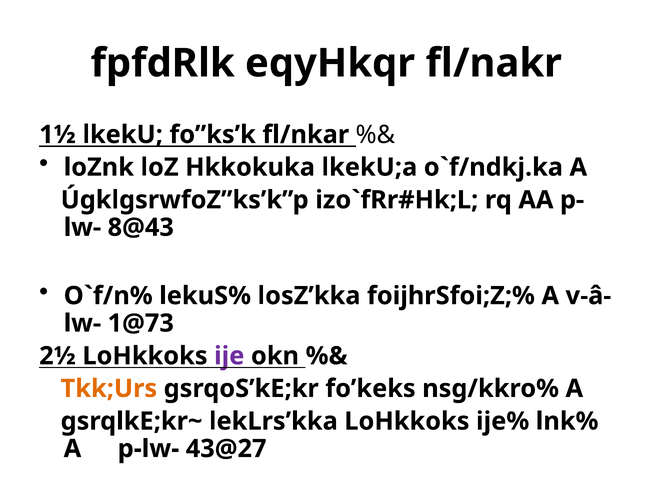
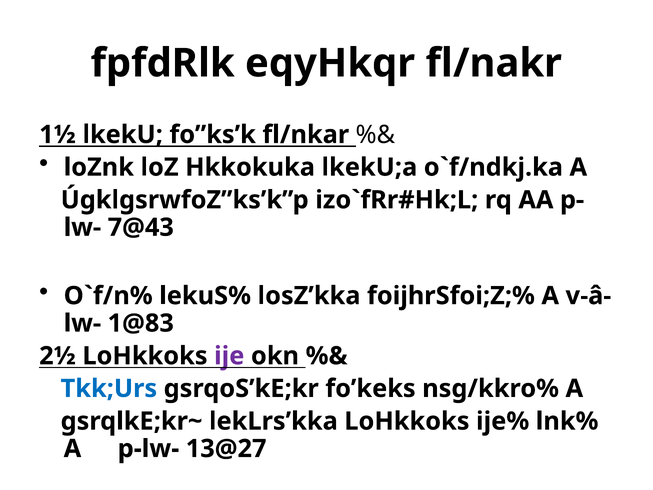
8@43: 8@43 -> 7@43
1@73: 1@73 -> 1@83
Tkk;Urs colour: orange -> blue
43@27: 43@27 -> 13@27
